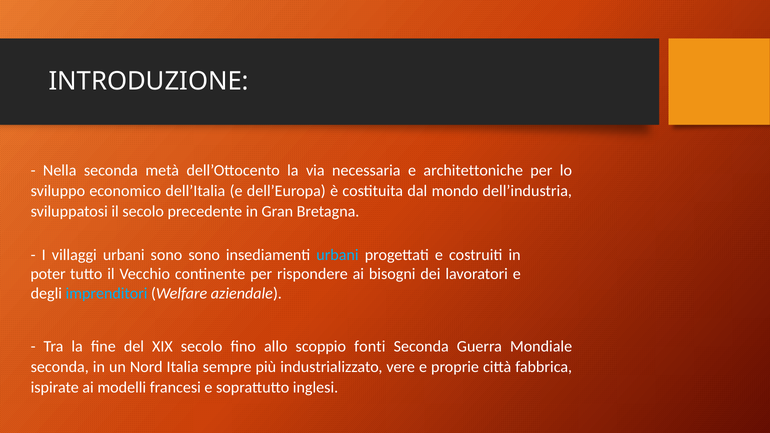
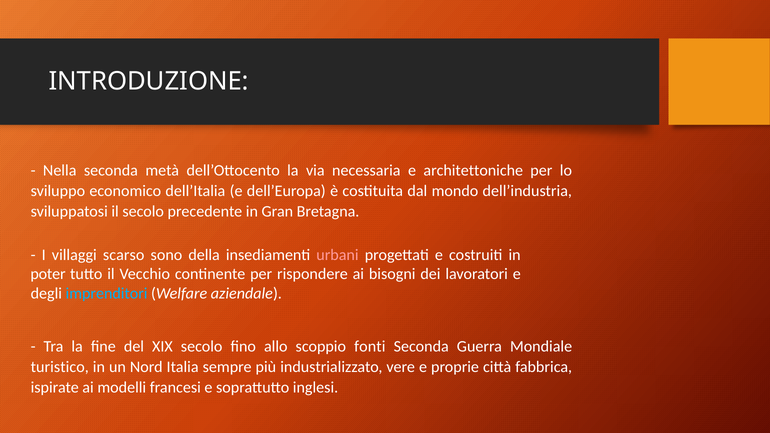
villaggi urbani: urbani -> scarso
sono sono: sono -> della
urbani at (337, 255) colour: light blue -> pink
seconda at (60, 367): seconda -> turistico
